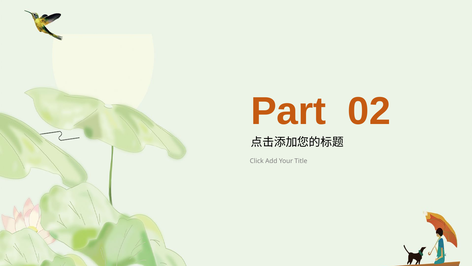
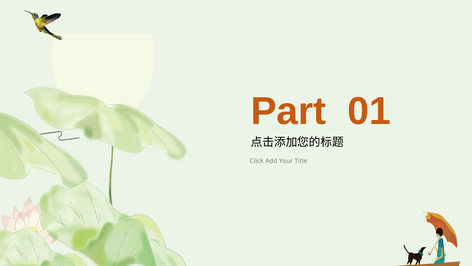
02: 02 -> 01
